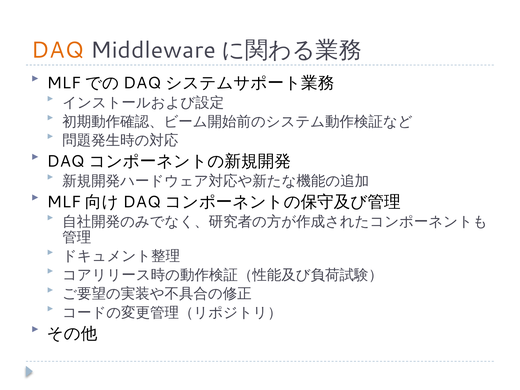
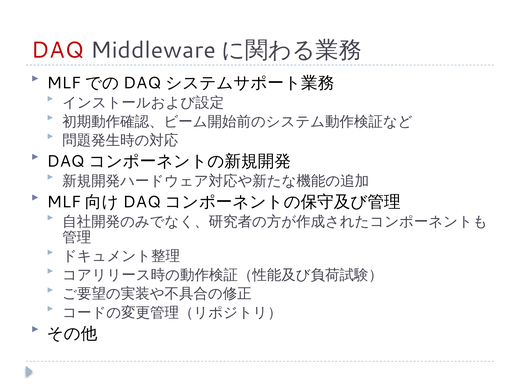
DAQ colour: orange -> red
